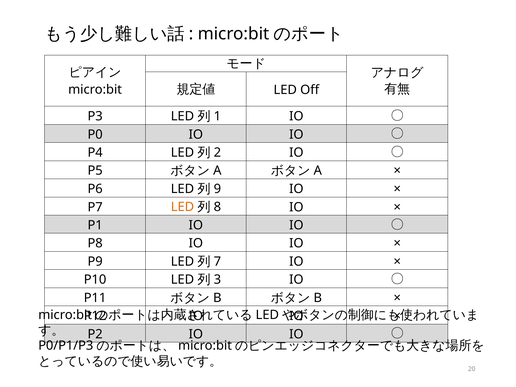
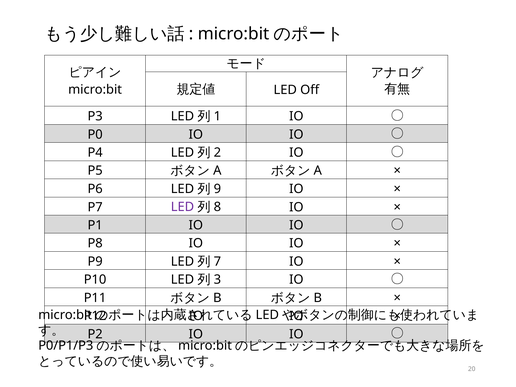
LED at (182, 207) colour: orange -> purple
